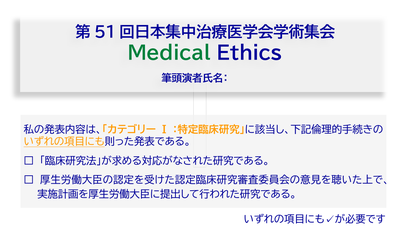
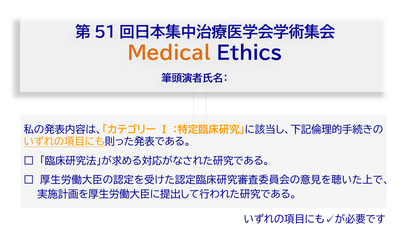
Medical colour: green -> orange
